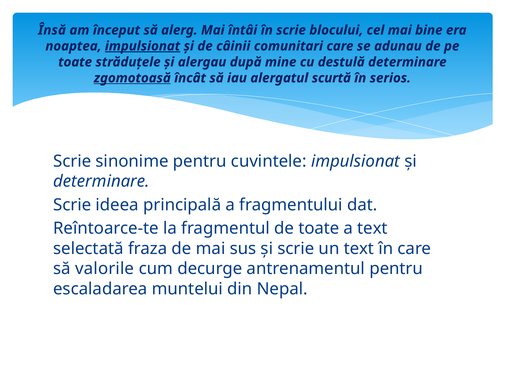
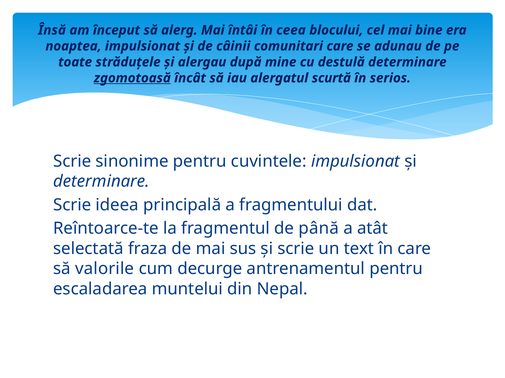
în scrie: scrie -> ceea
impulsionat at (143, 46) underline: present -> none
de toate: toate -> până
a text: text -> atât
